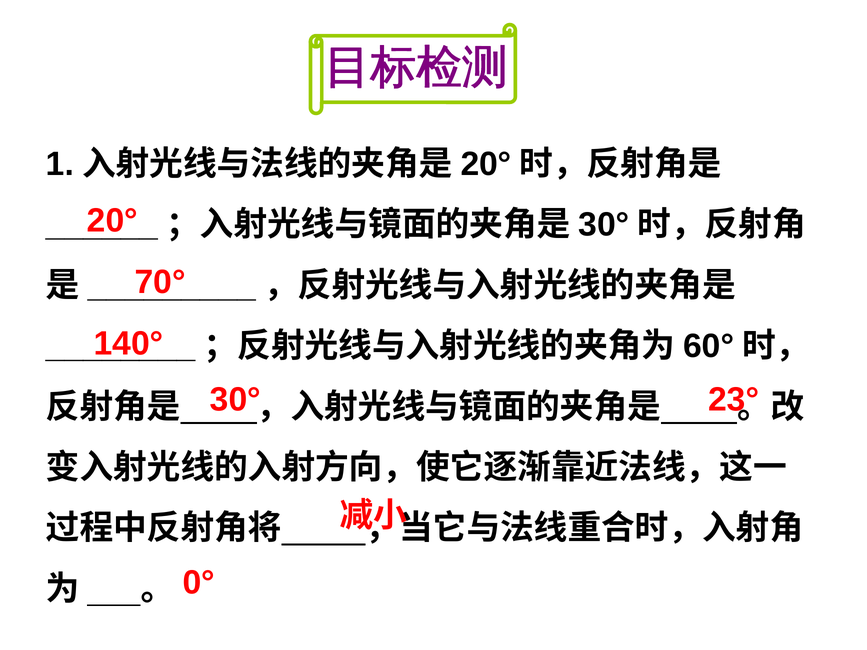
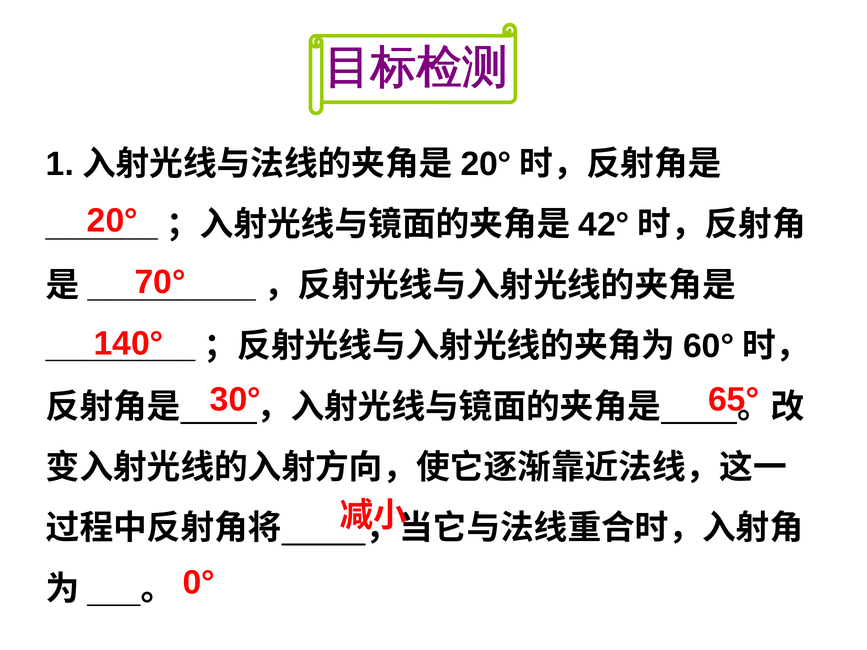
30° at (604, 225): 30° -> 42°
23°: 23° -> 65°
